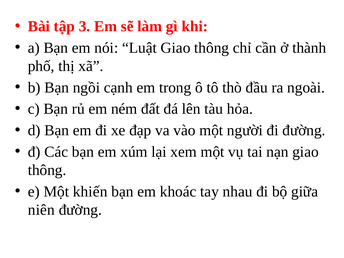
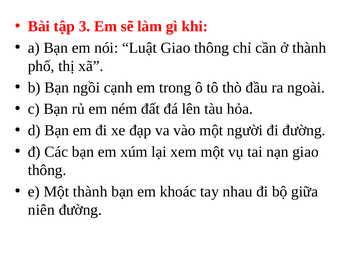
Một khiến: khiến -> thành
